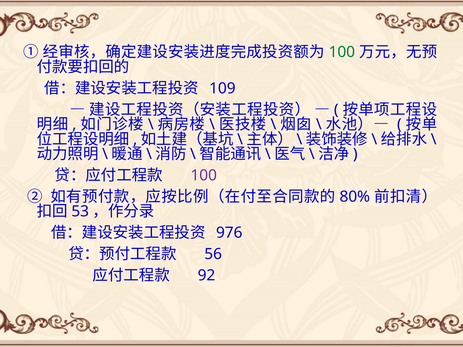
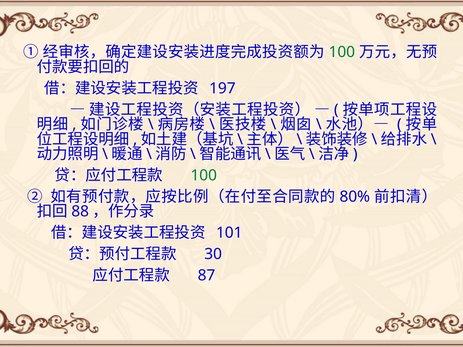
109: 109 -> 197
100 at (204, 176) colour: purple -> green
53: 53 -> 88
976: 976 -> 101
56: 56 -> 30
92: 92 -> 87
